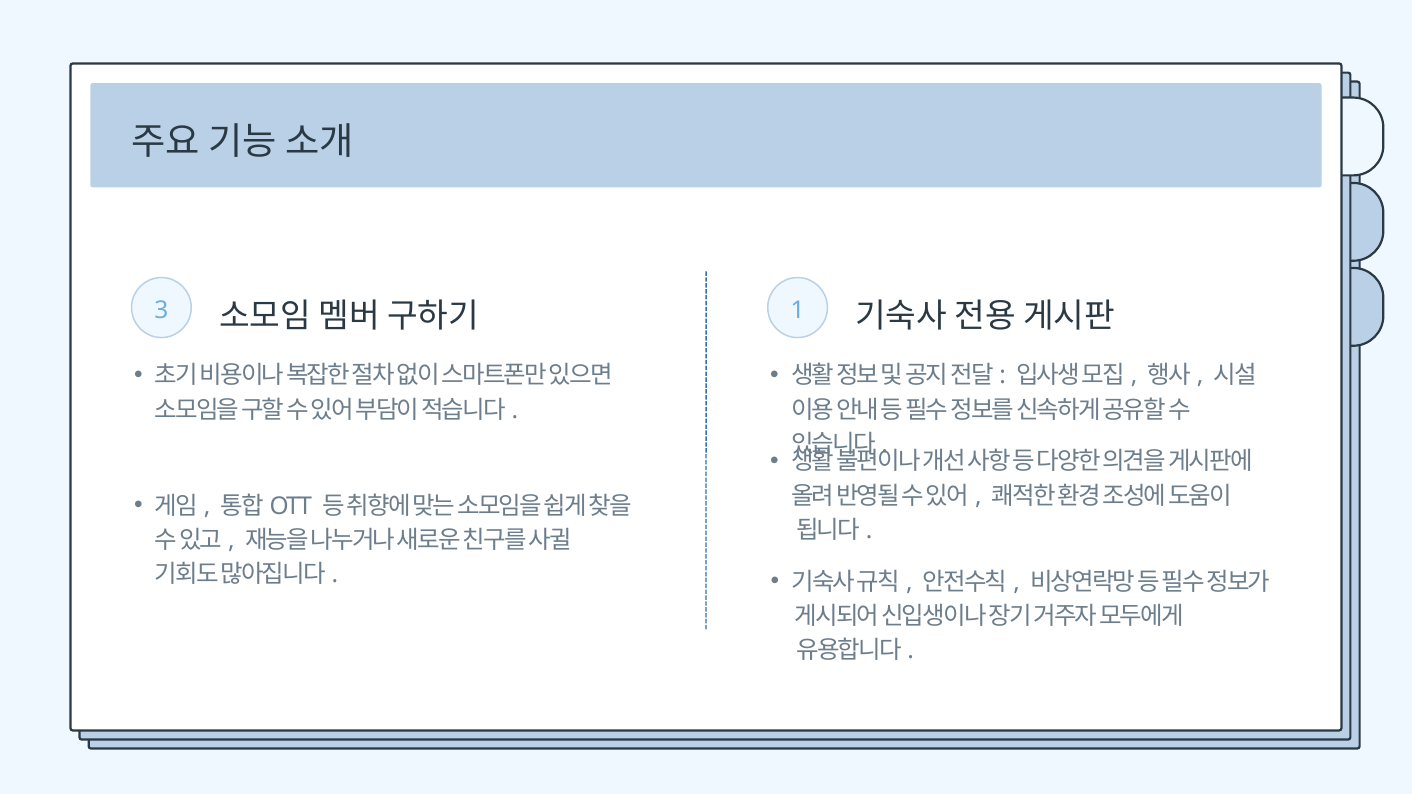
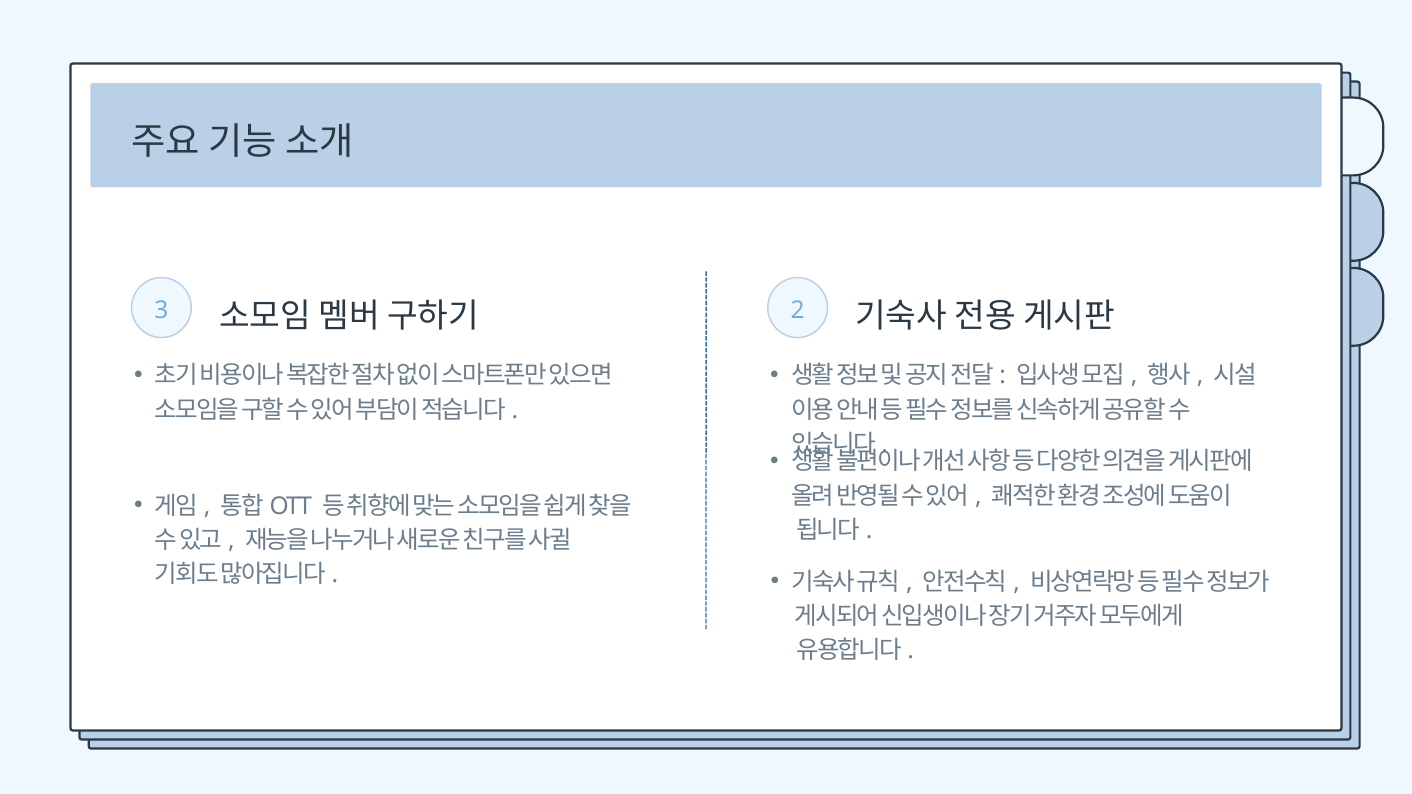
1: 1 -> 2
